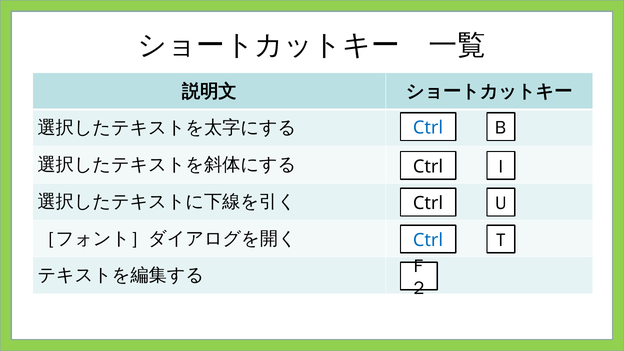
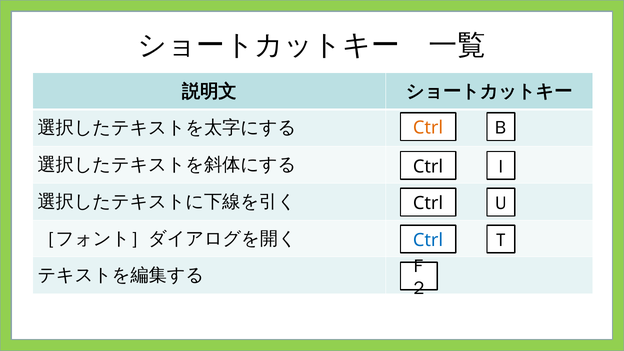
Ctrl at (428, 128) colour: blue -> orange
